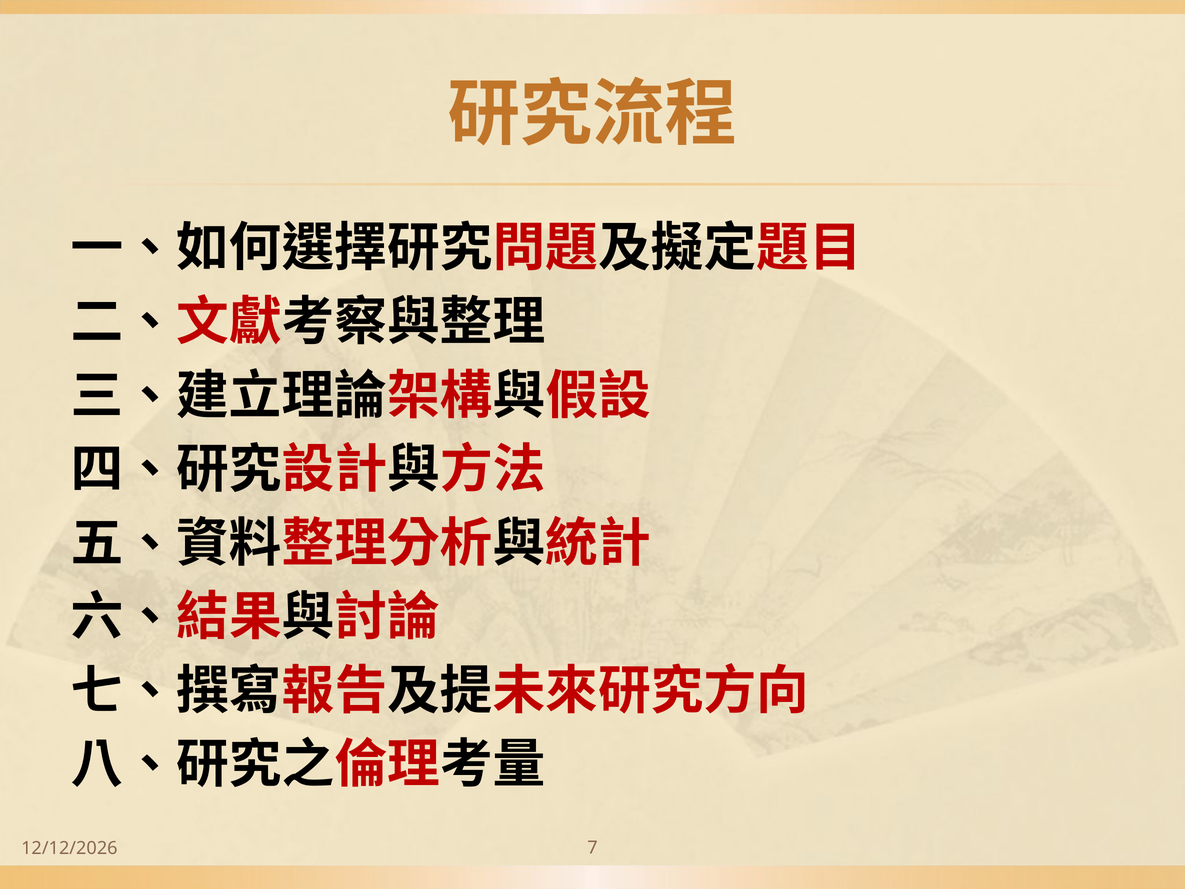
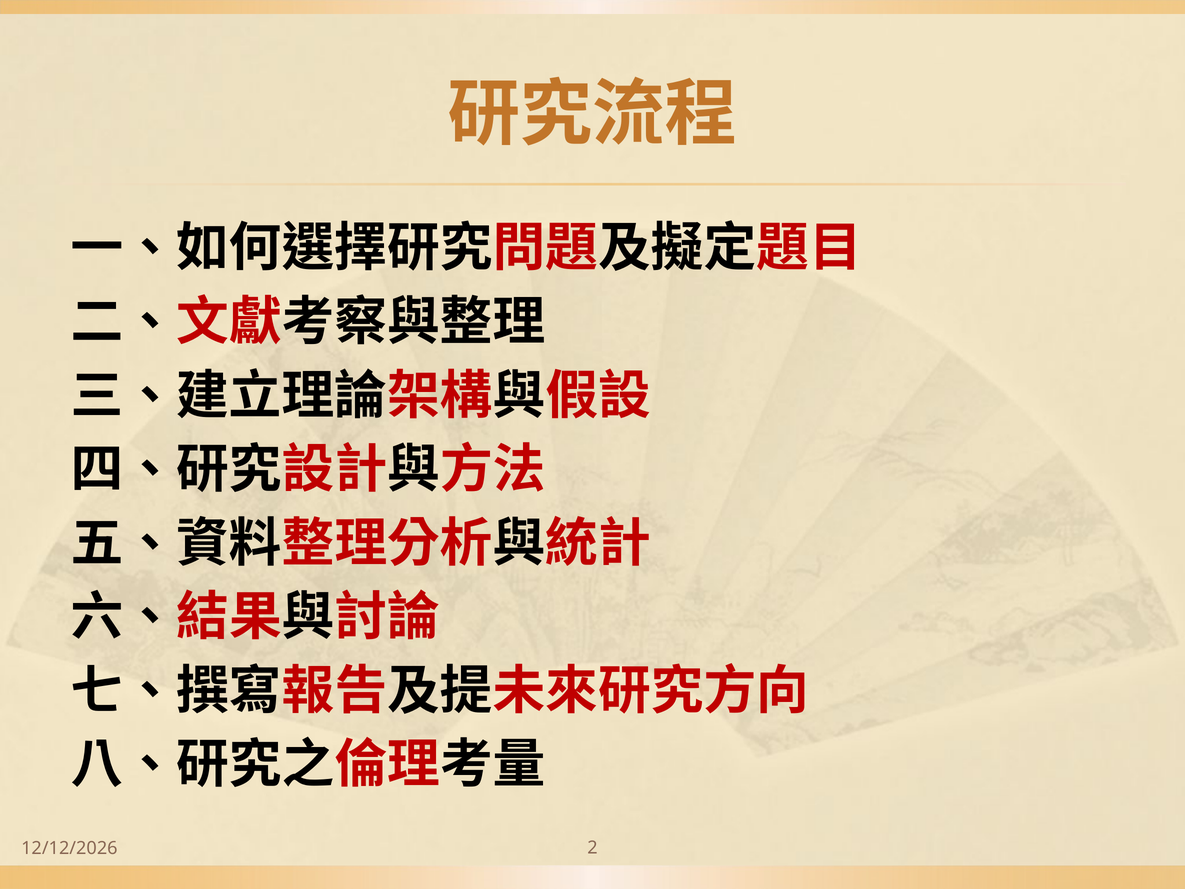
7: 7 -> 2
